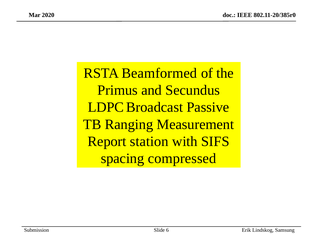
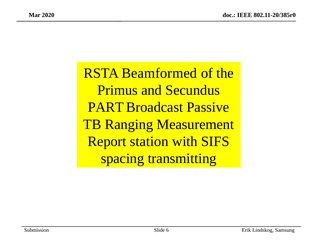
LDPC: LDPC -> PART
compressed: compressed -> transmitting
